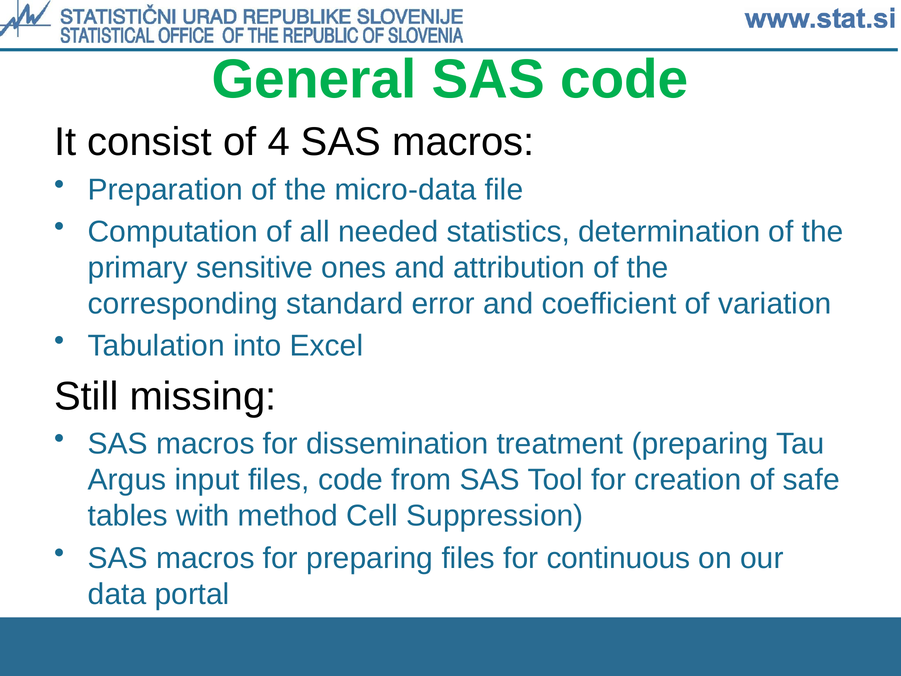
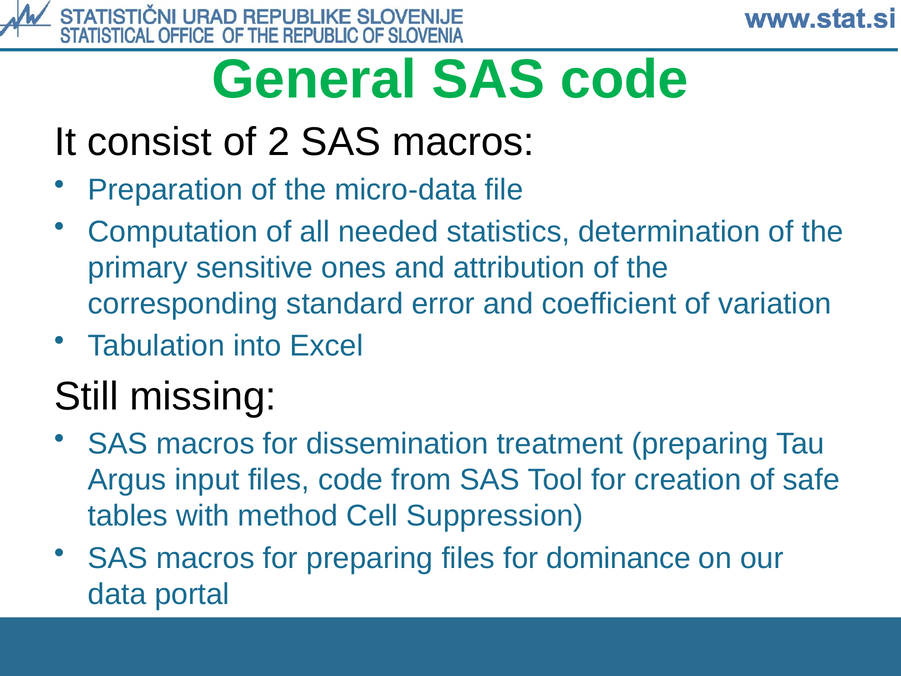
4: 4 -> 2
continuous: continuous -> dominance
